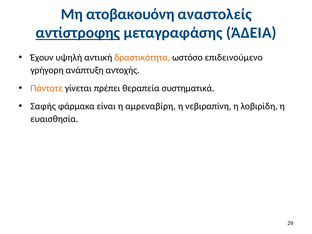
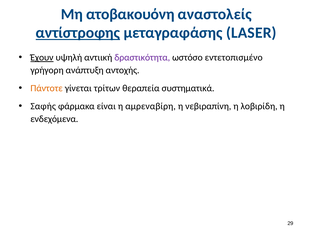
ΆΔΕΙΑ: ΆΔΕΙΑ -> LASER
Έχουν underline: none -> present
δραστικότητα colour: orange -> purple
επιδεινούμενο: επιδεινούμενο -> εντετοπισμένο
πρέπει: πρέπει -> τρίτων
ευαισθησία: ευαισθησία -> ενδεχόμενα
